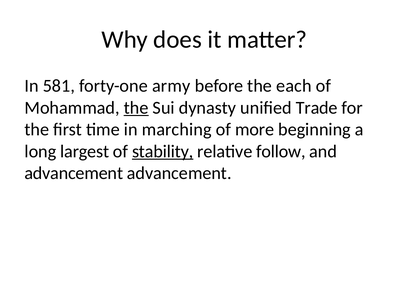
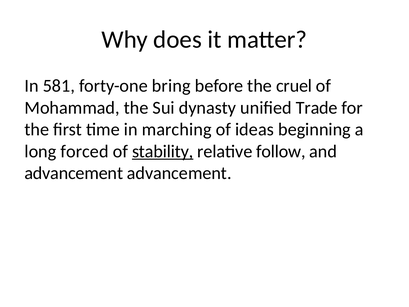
army: army -> bring
each: each -> cruel
the at (136, 108) underline: present -> none
more: more -> ideas
largest: largest -> forced
